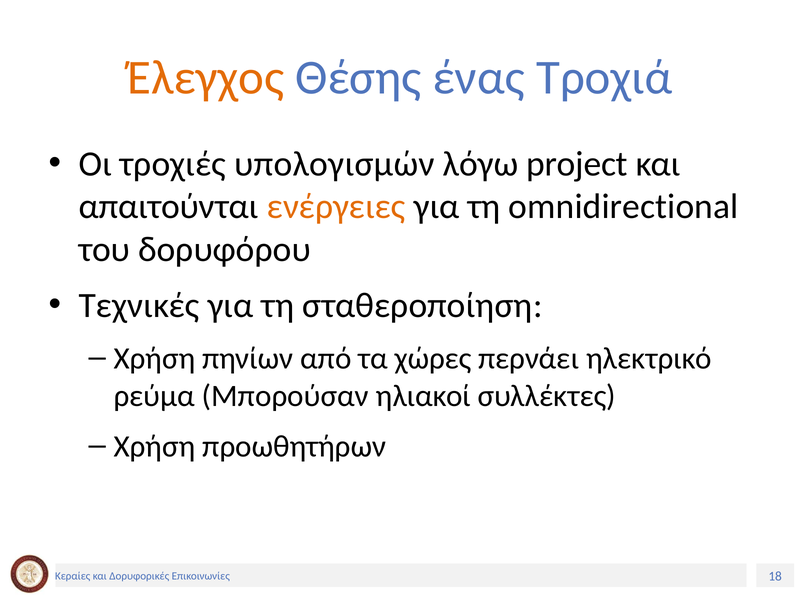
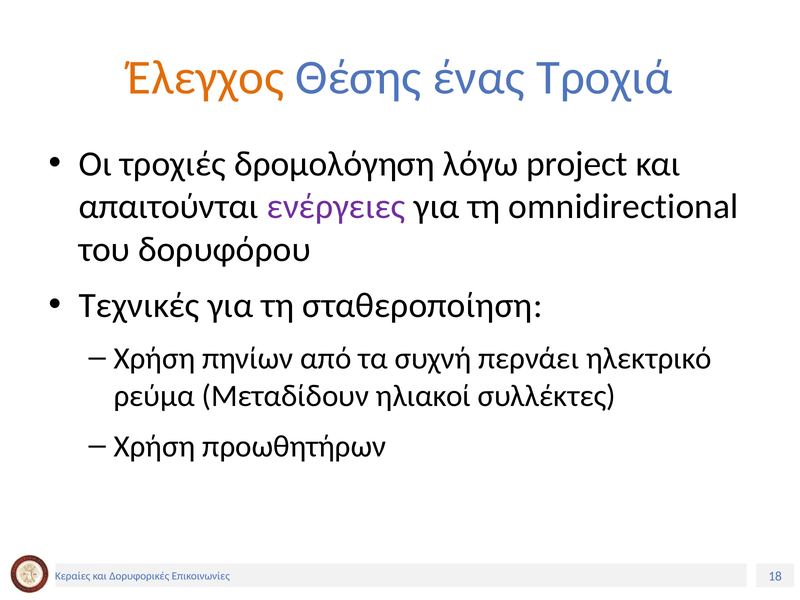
υπολογισμών: υπολογισμών -> δρομολόγηση
ενέργειες colour: orange -> purple
χώρες: χώρες -> συχνή
Μπορούσαν: Μπορούσαν -> Μεταδίδουν
